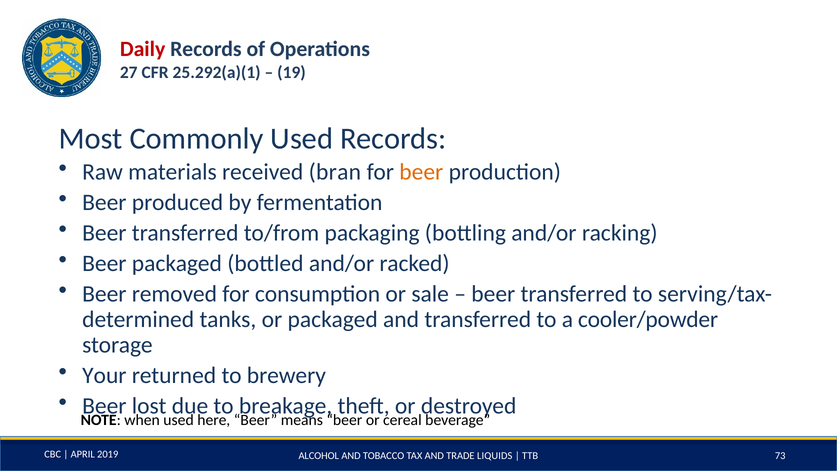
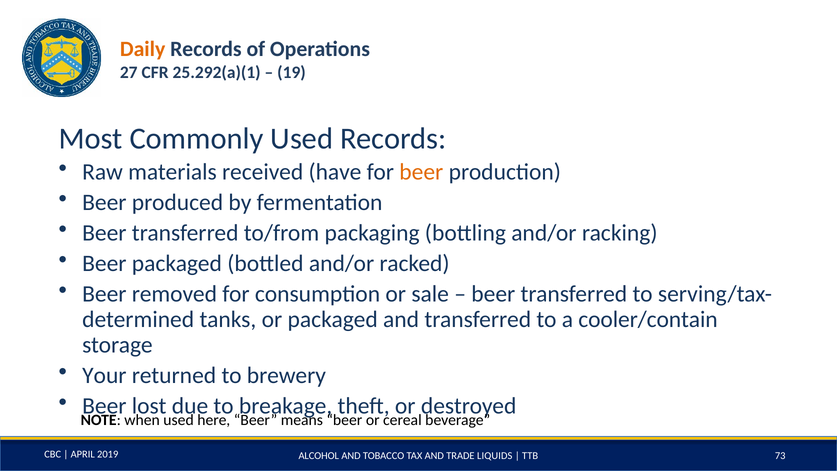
Daily colour: red -> orange
bran: bran -> have
cooler/powder: cooler/powder -> cooler/contain
